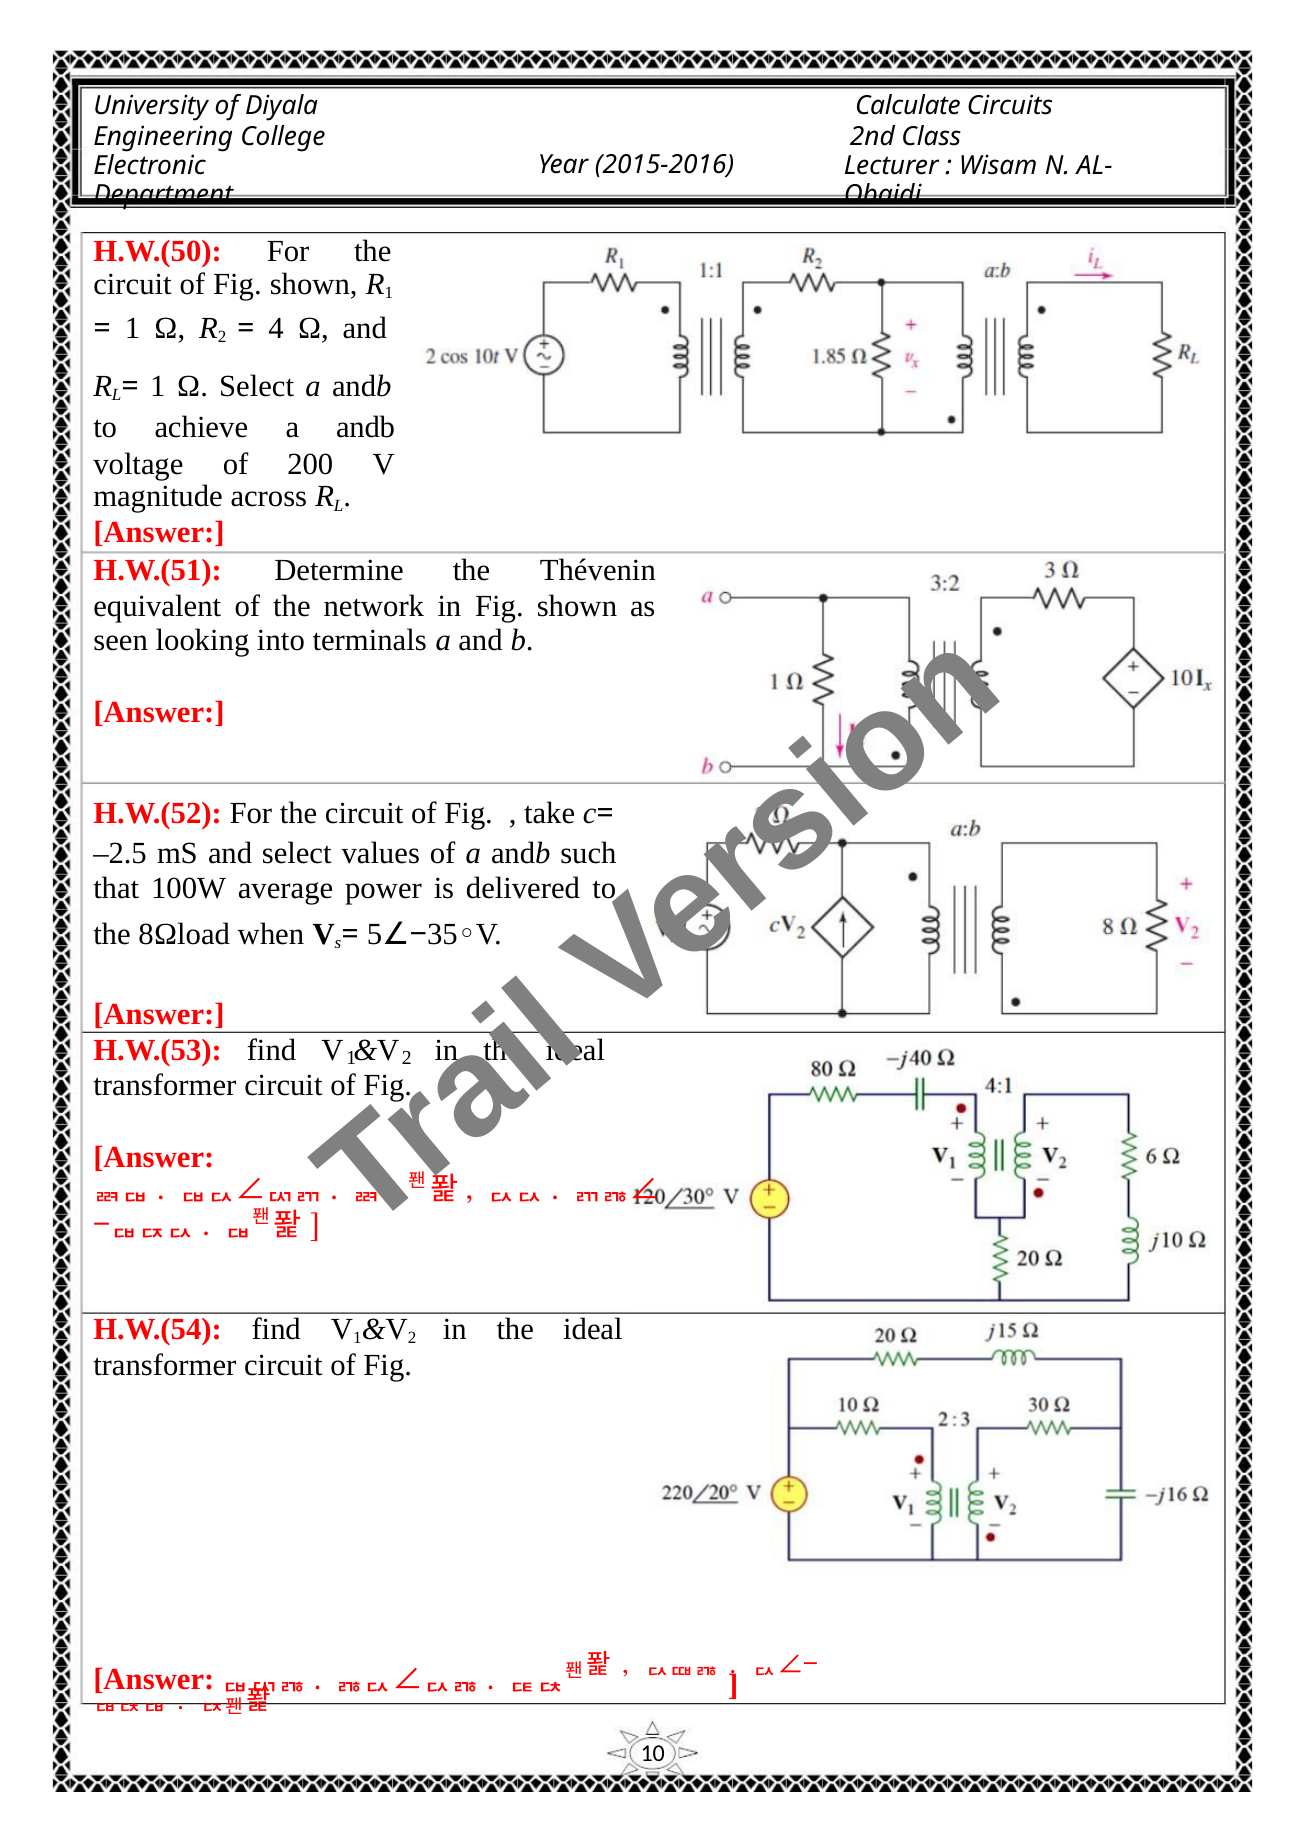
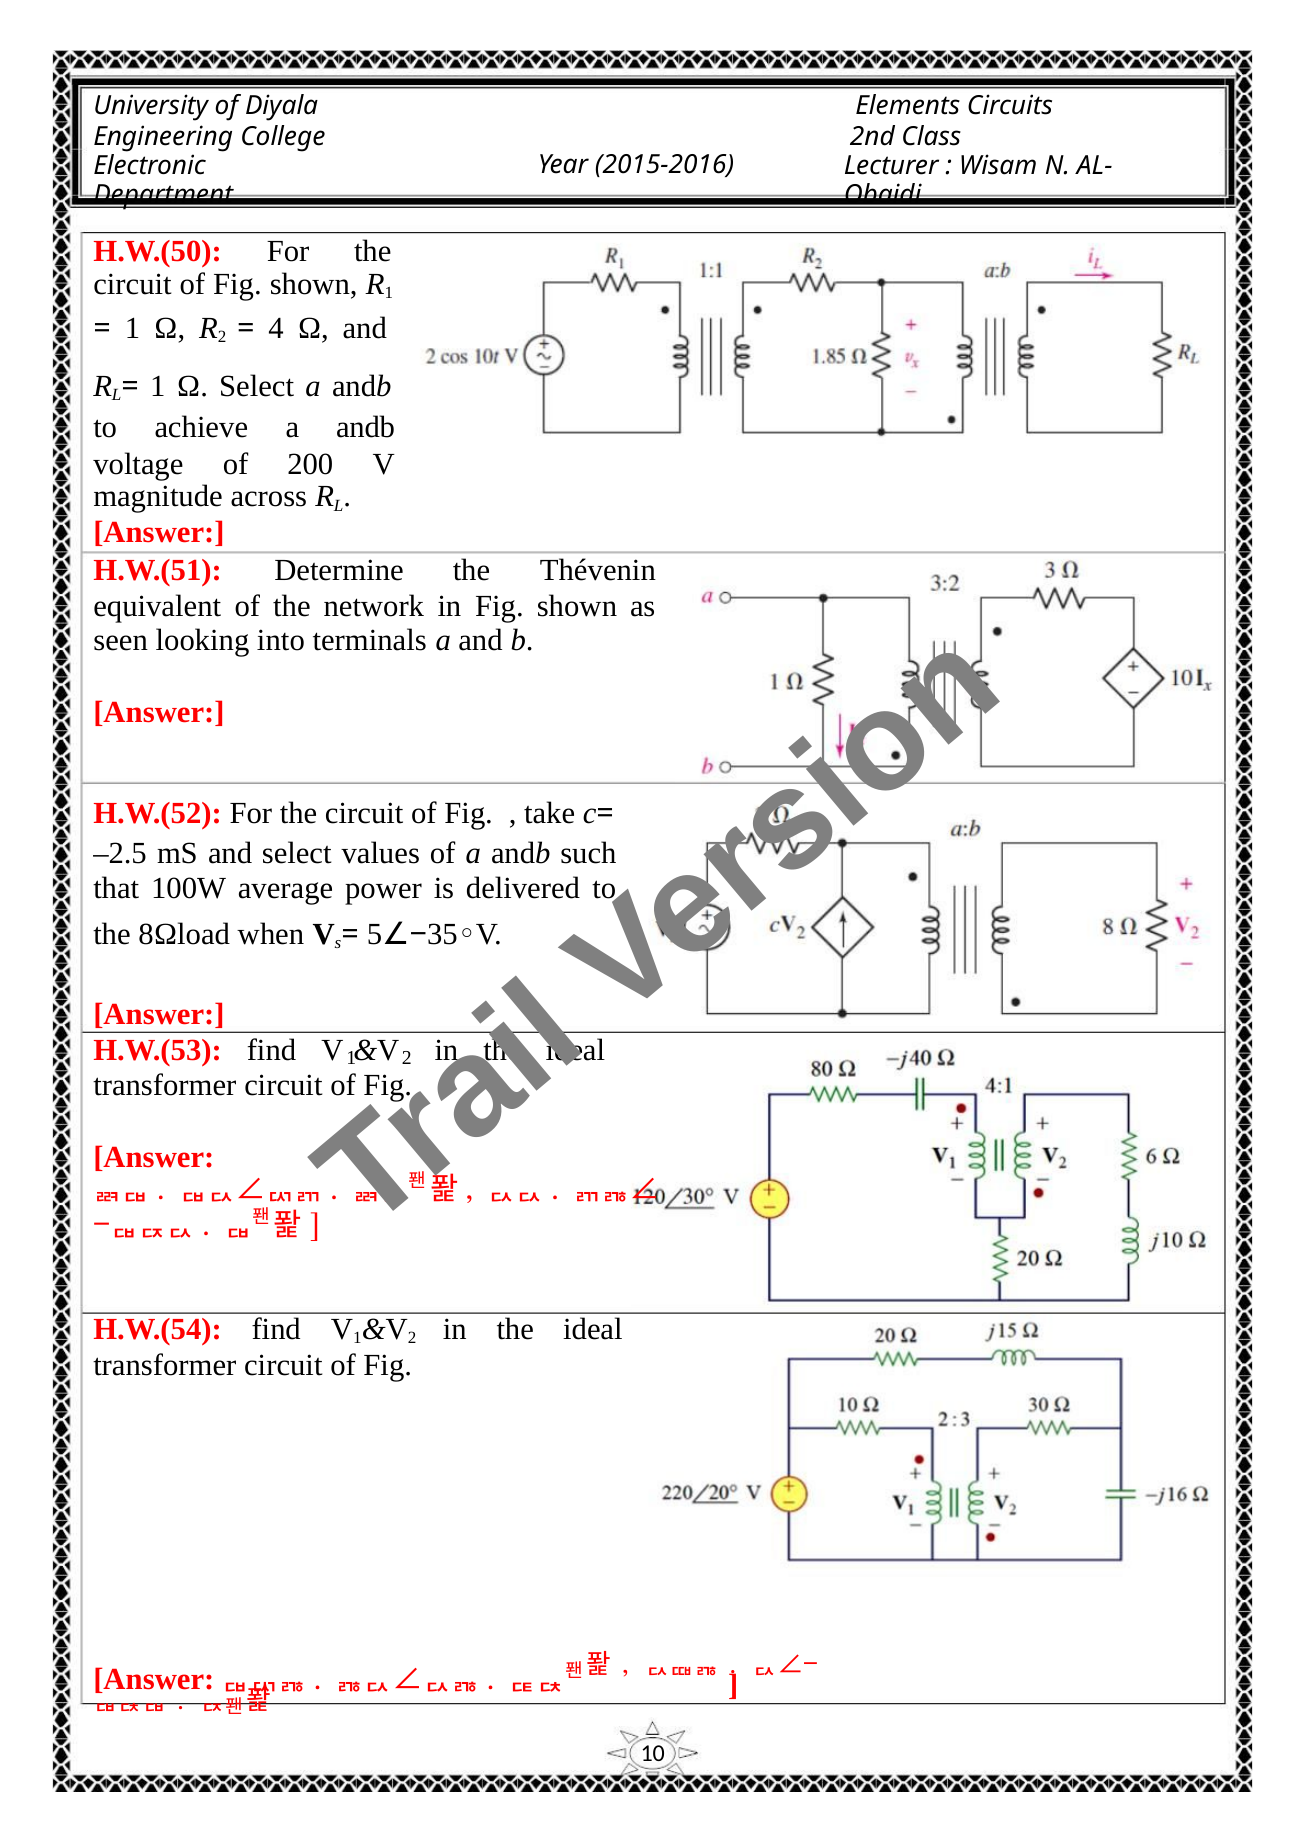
Calculate: Calculate -> Elements
